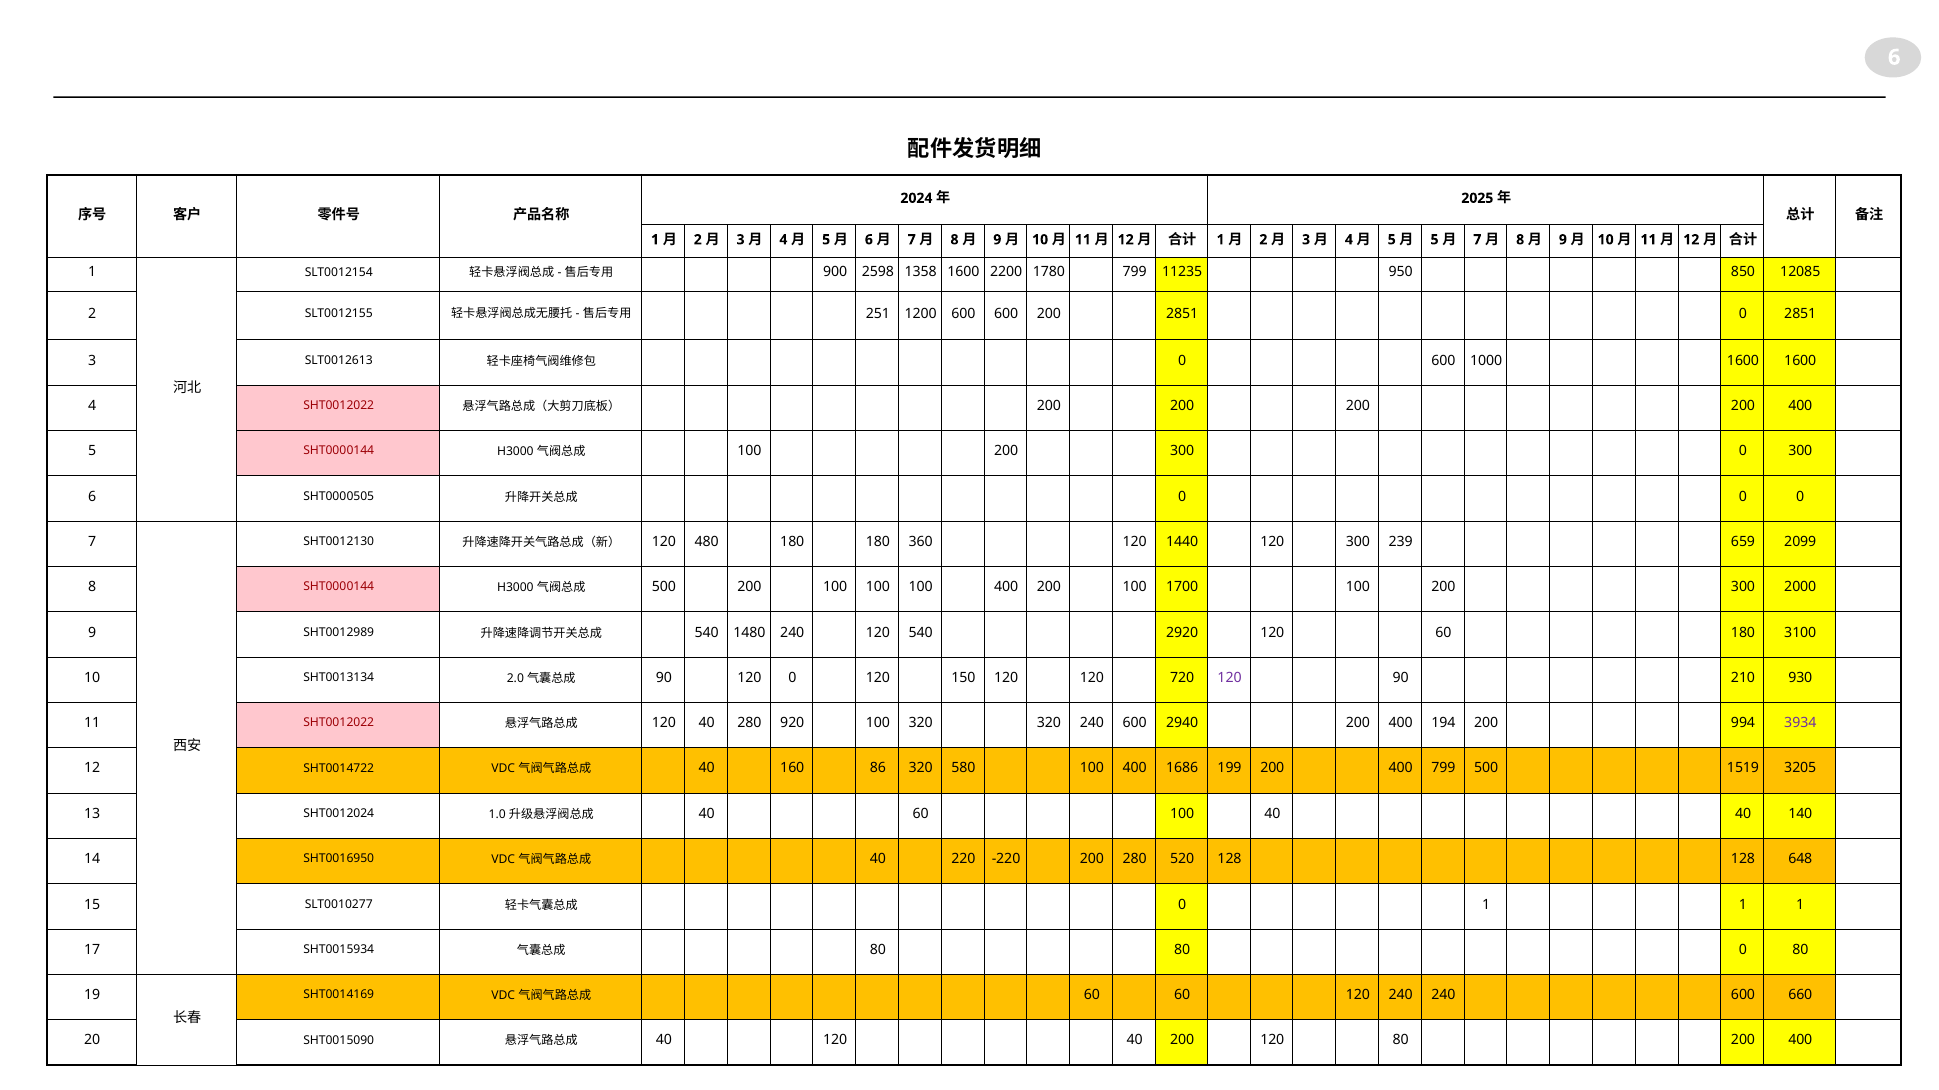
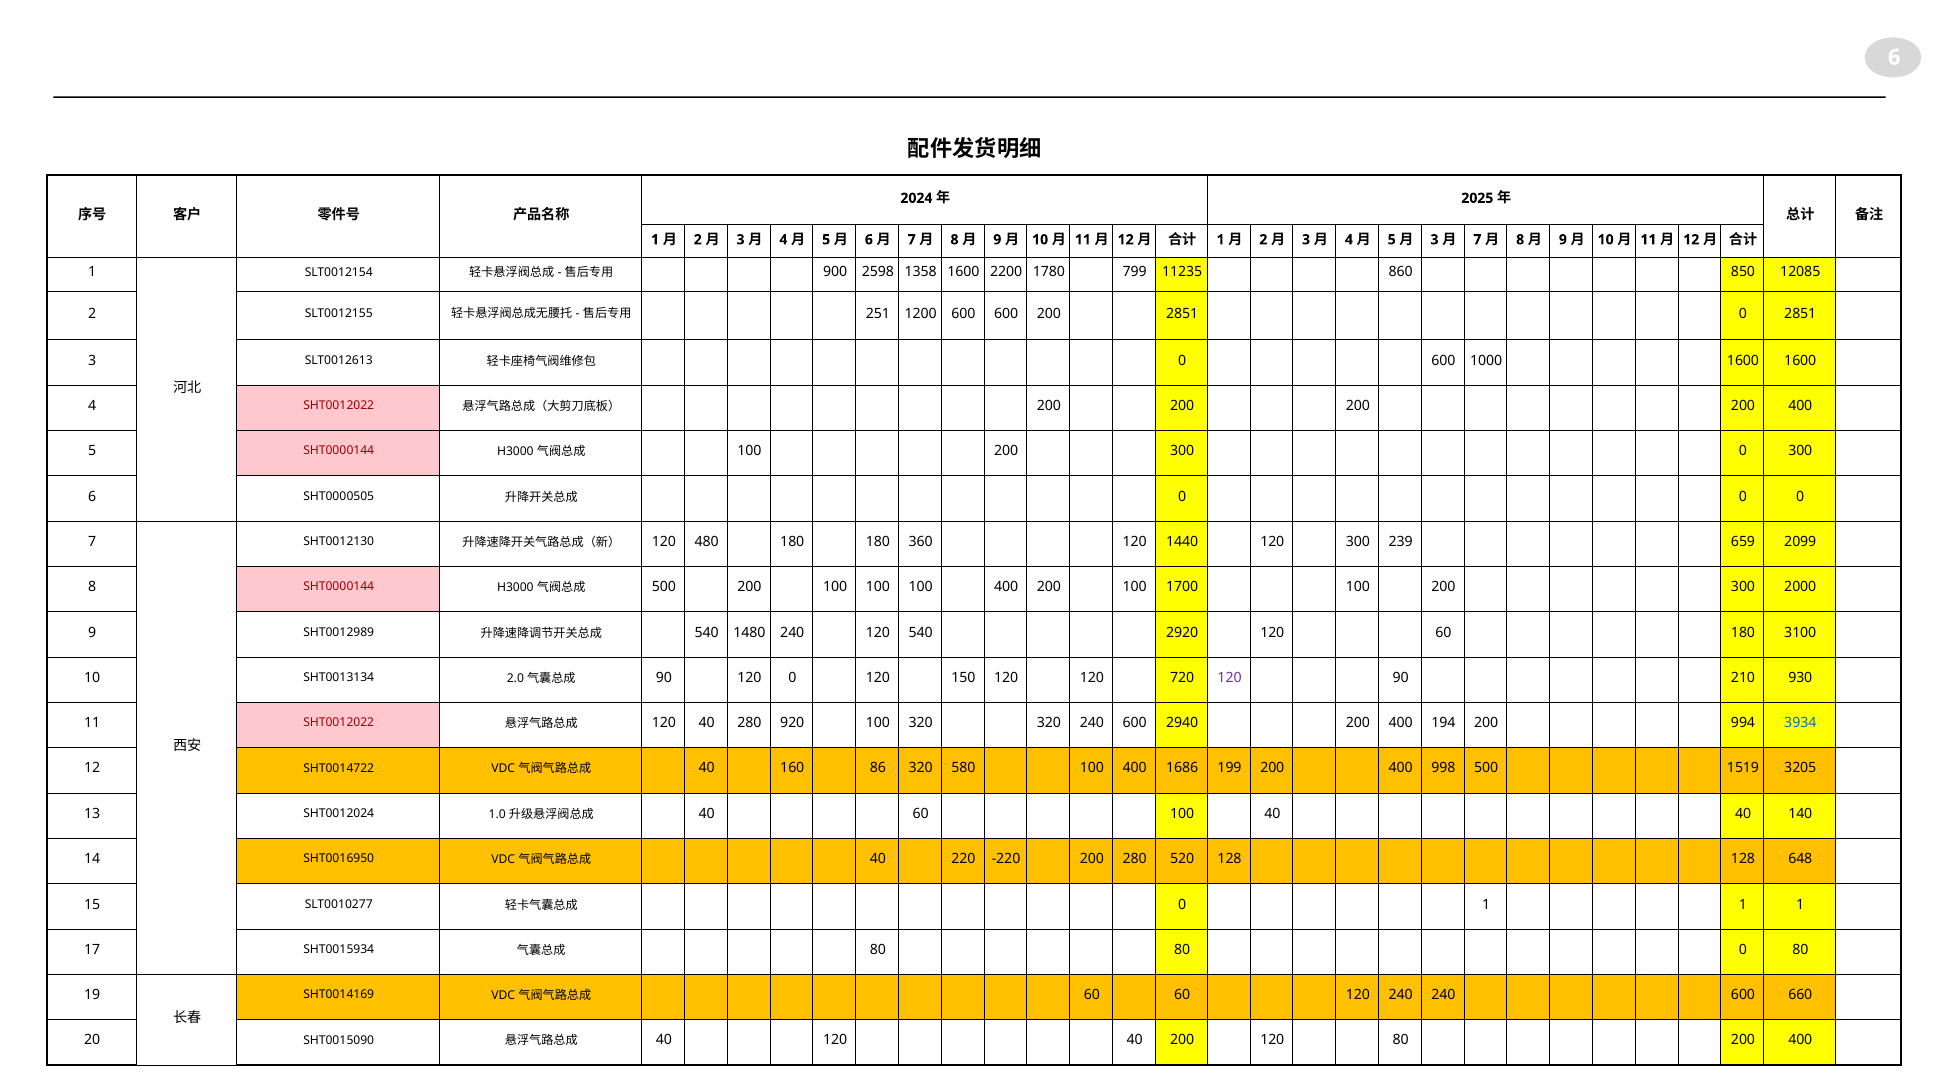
5 at (1435, 240): 5 -> 3
950: 950 -> 860
3934 colour: purple -> blue
400 799: 799 -> 998
